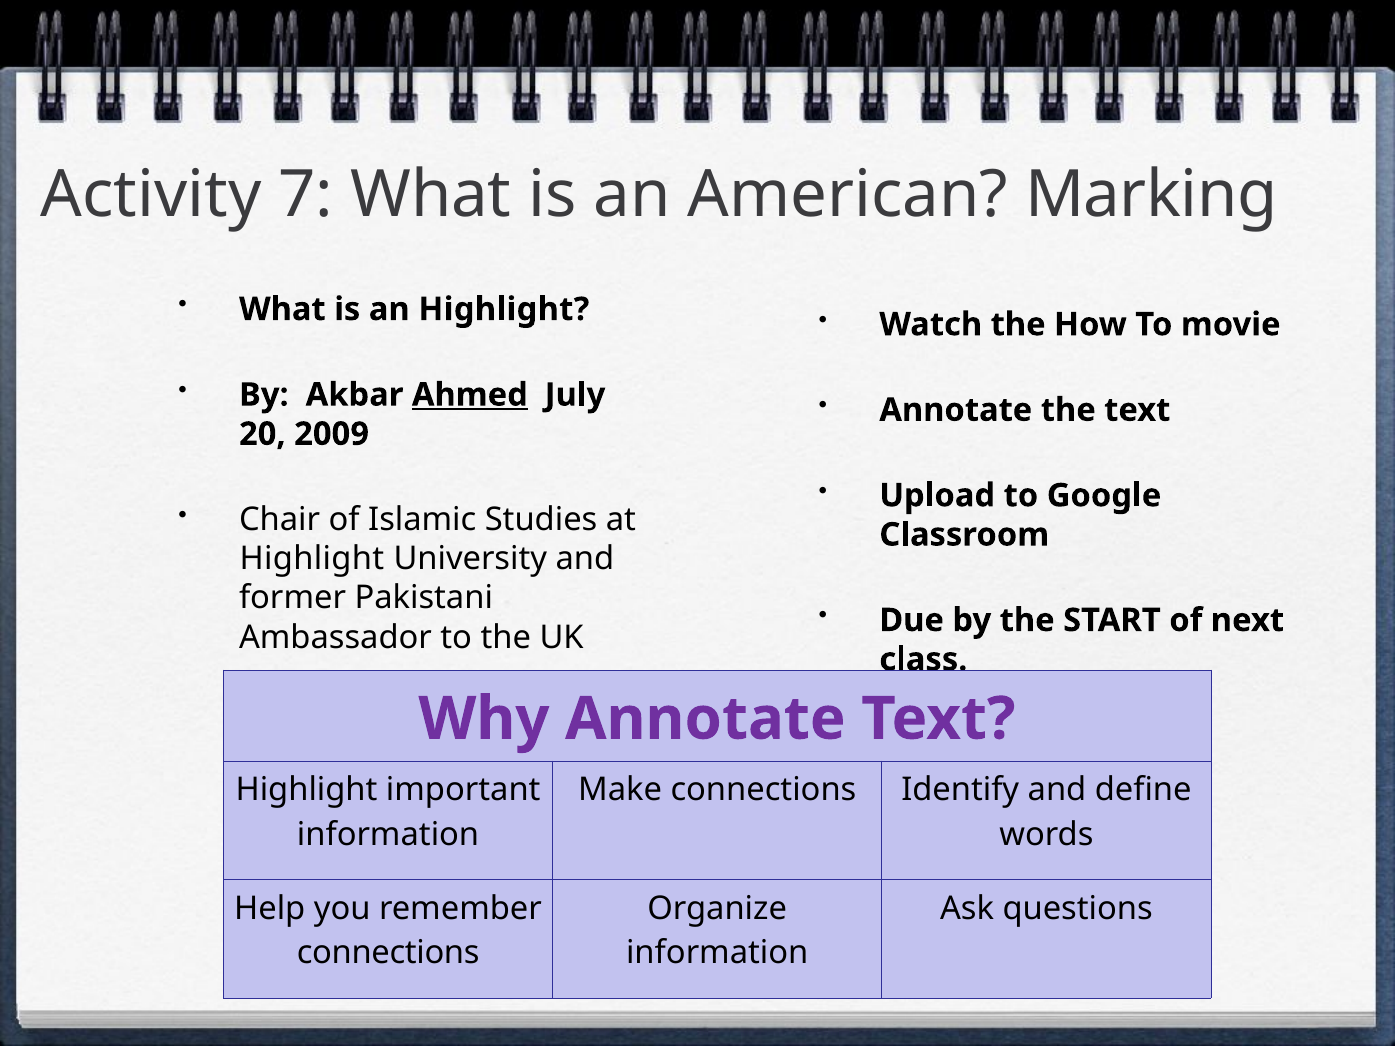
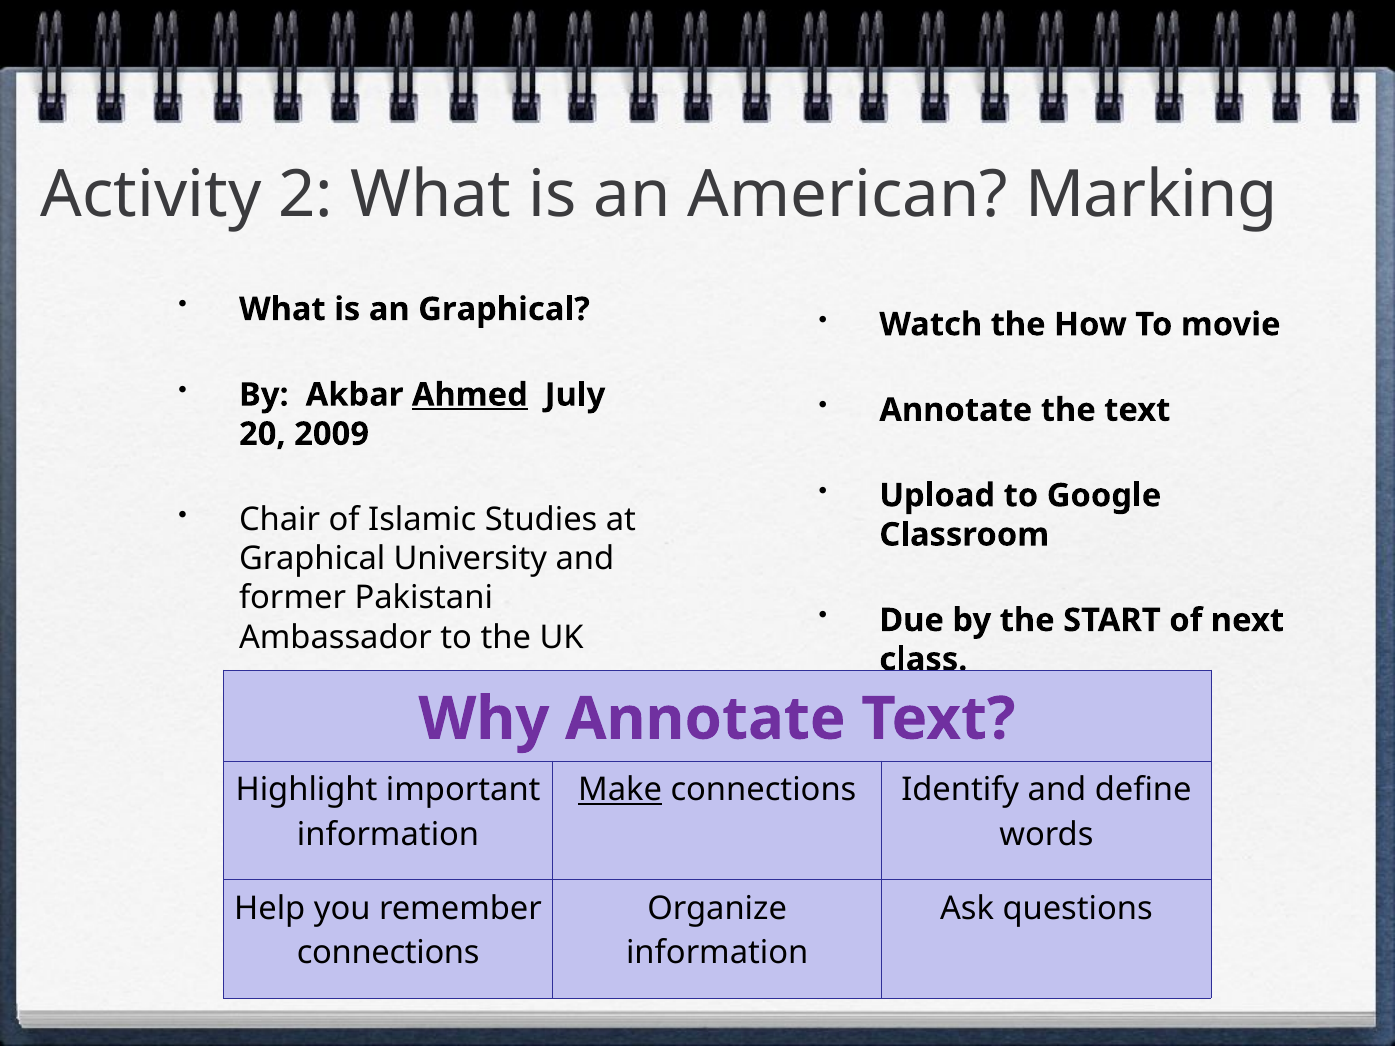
7: 7 -> 2
an Highlight: Highlight -> Graphical
Highlight at (312, 559): Highlight -> Graphical
Make underline: none -> present
